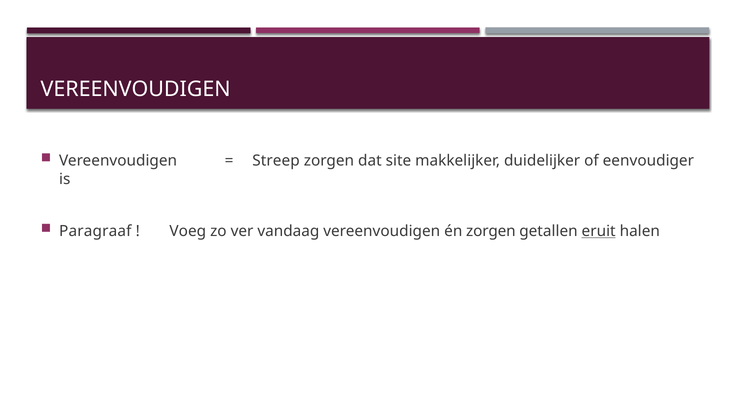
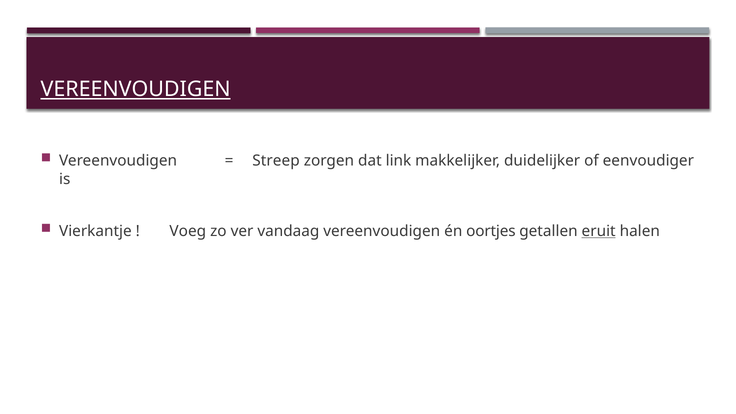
VEREENVOUDIGEN at (136, 89) underline: none -> present
site: site -> link
Paragraaf: Paragraaf -> Vierkantje
én zorgen: zorgen -> oortjes
